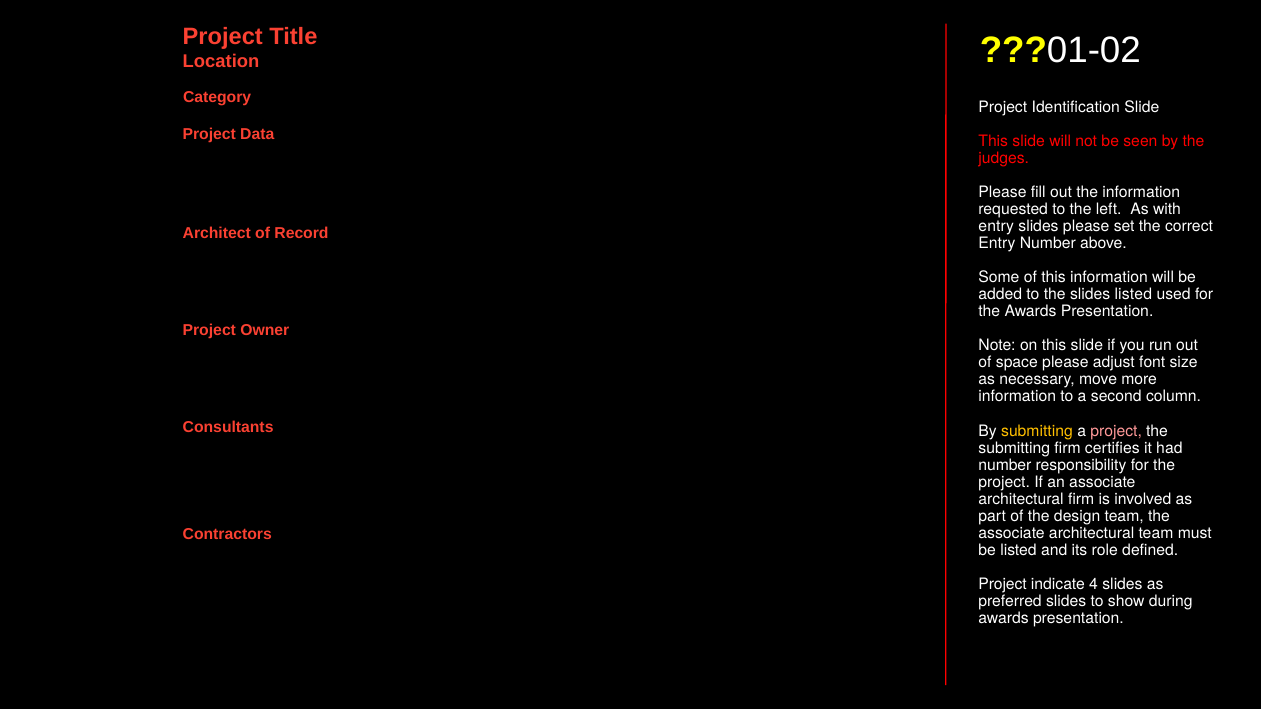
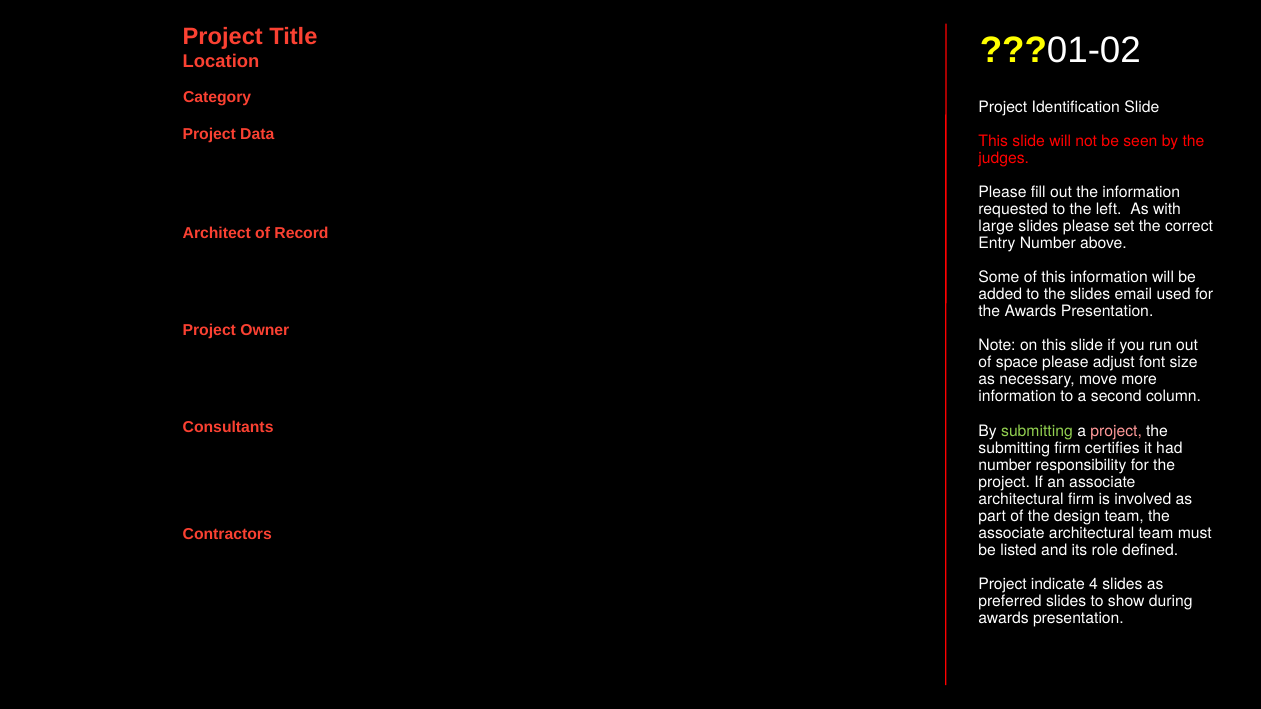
entry at (996, 227): entry -> large
slides listed: listed -> email
submitting at (1037, 431) colour: yellow -> light green
